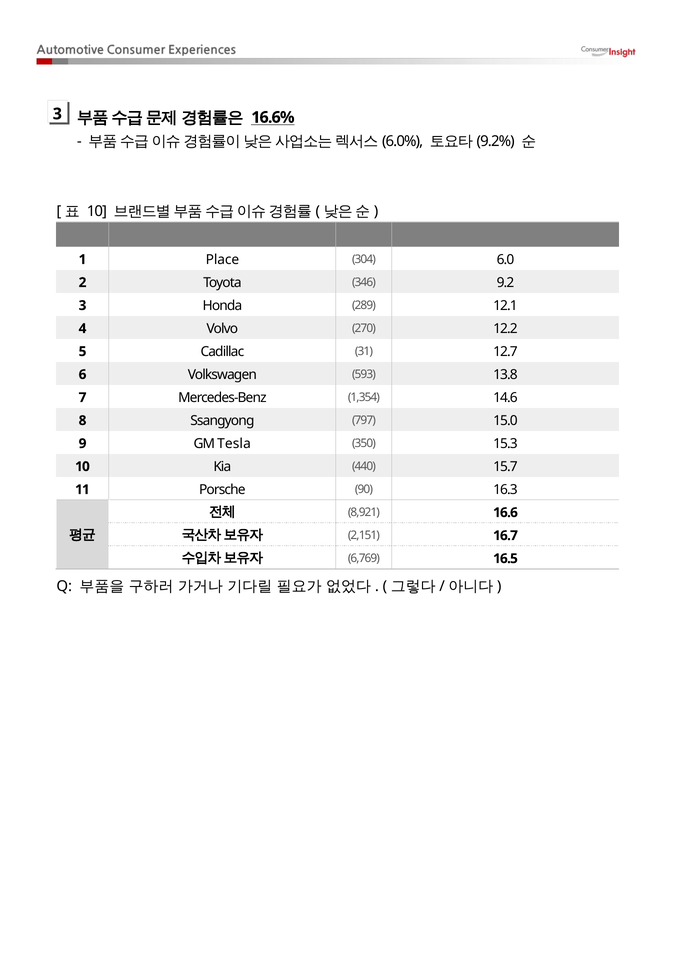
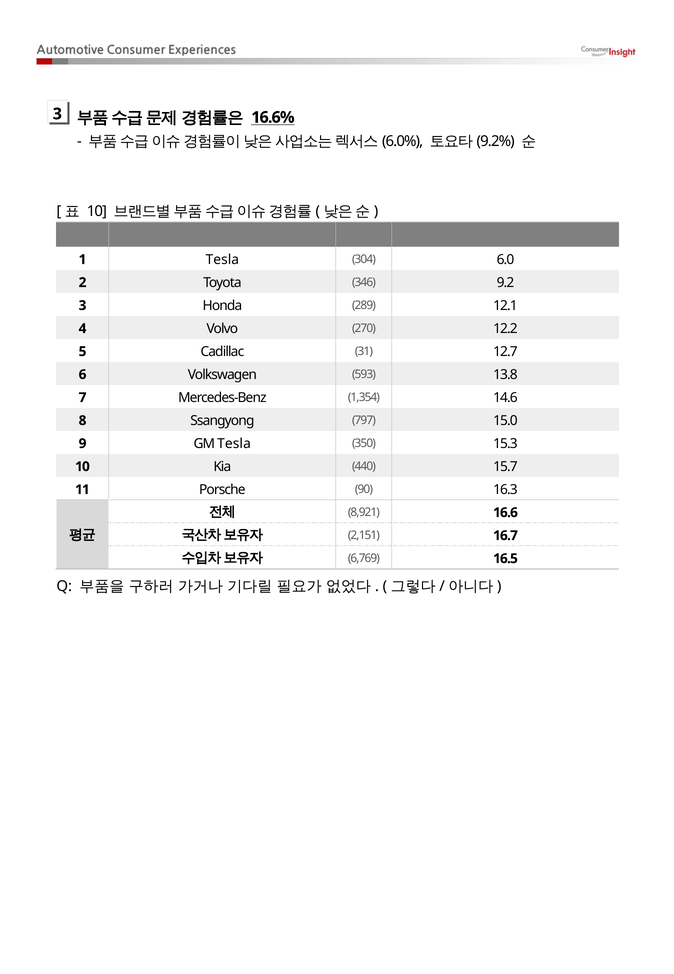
1 Place: Place -> Tesla
